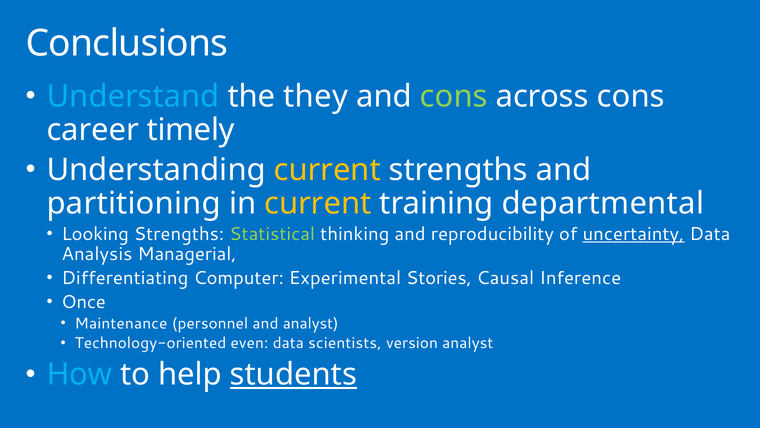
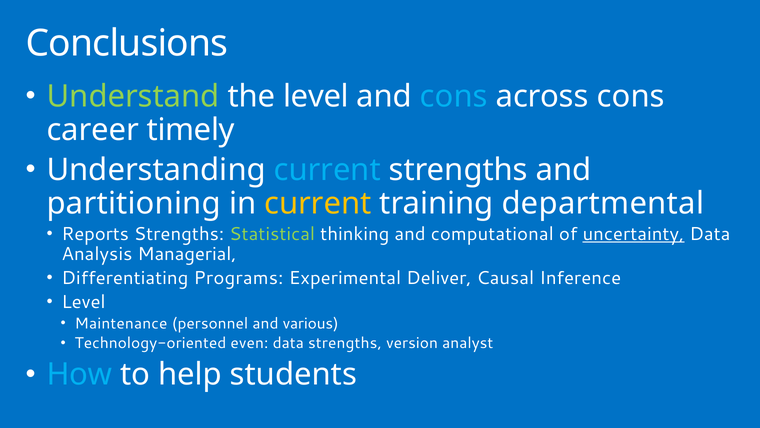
Understand colour: light blue -> light green
the they: they -> level
cons at (454, 96) colour: light green -> light blue
current at (327, 170) colour: yellow -> light blue
Looking: Looking -> Reports
reproducibility: reproducibility -> computational
Computer: Computer -> Programs
Stories: Stories -> Deliver
Once at (84, 301): Once -> Level
and analyst: analyst -> various
data scientists: scientists -> strengths
students underline: present -> none
